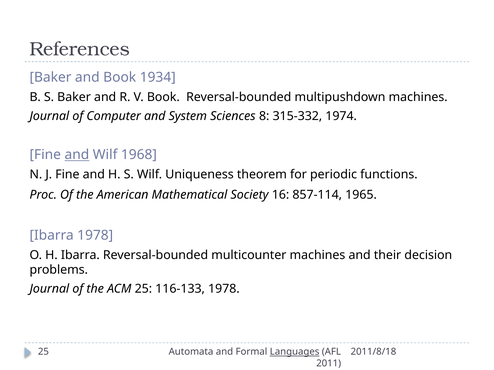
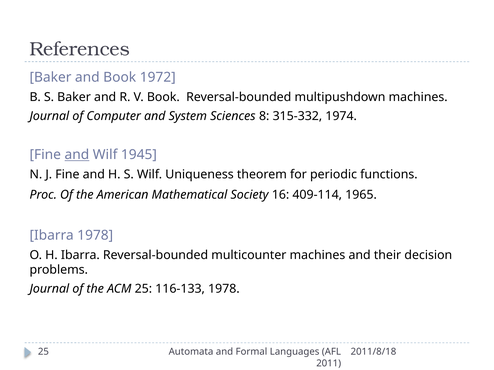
1934: 1934 -> 1972
1968: 1968 -> 1945
857-114: 857-114 -> 409-114
Languages underline: present -> none
